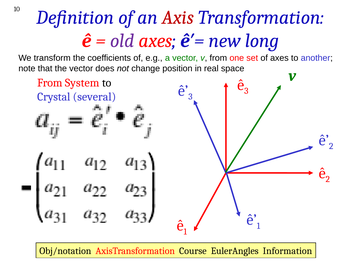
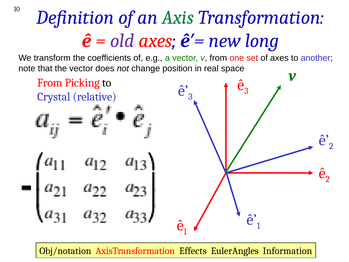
Axis colour: red -> green
System: System -> Picking
several: several -> relative
Course: Course -> Effects
